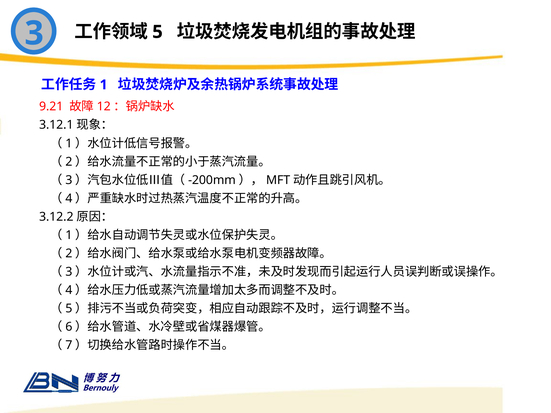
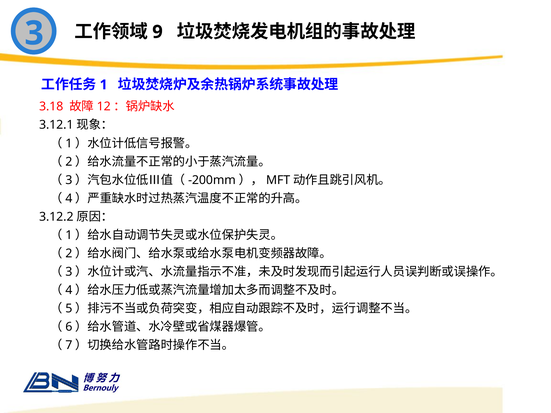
5: 5 -> 9
9.21: 9.21 -> 3.18
